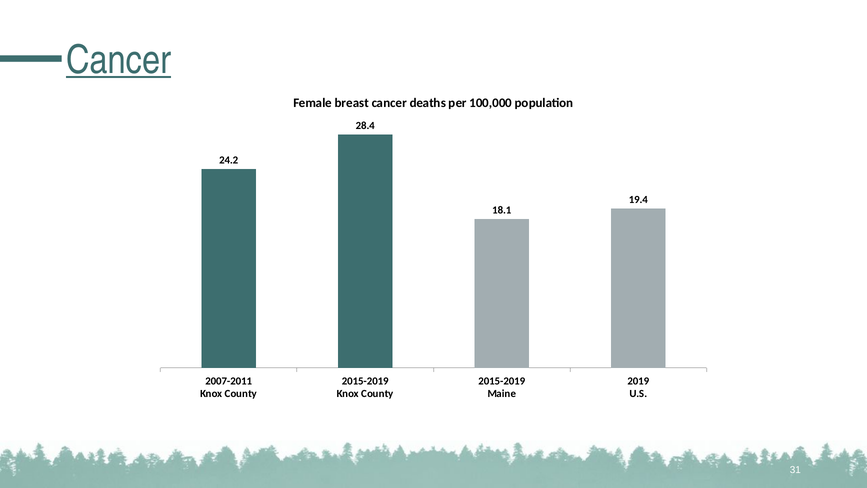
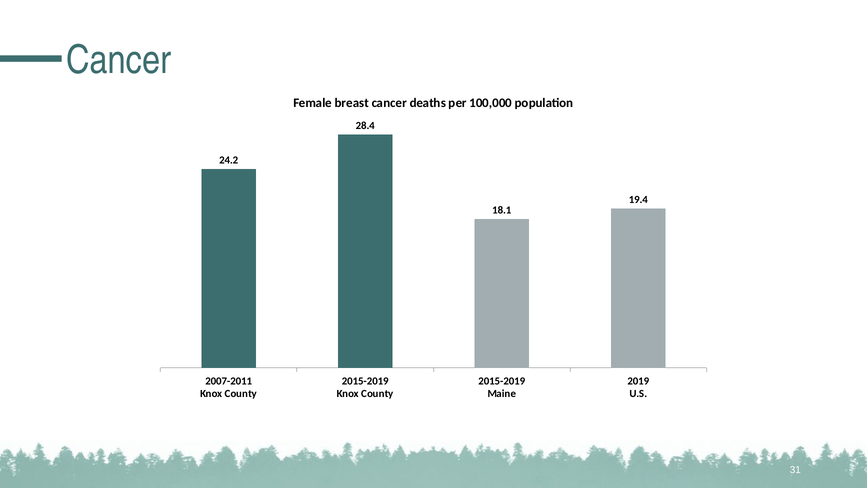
Cancer at (119, 60) underline: present -> none
